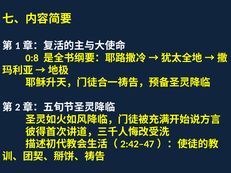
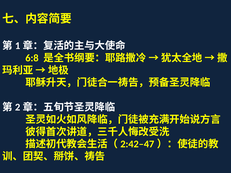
0:8: 0:8 -> 6:8
